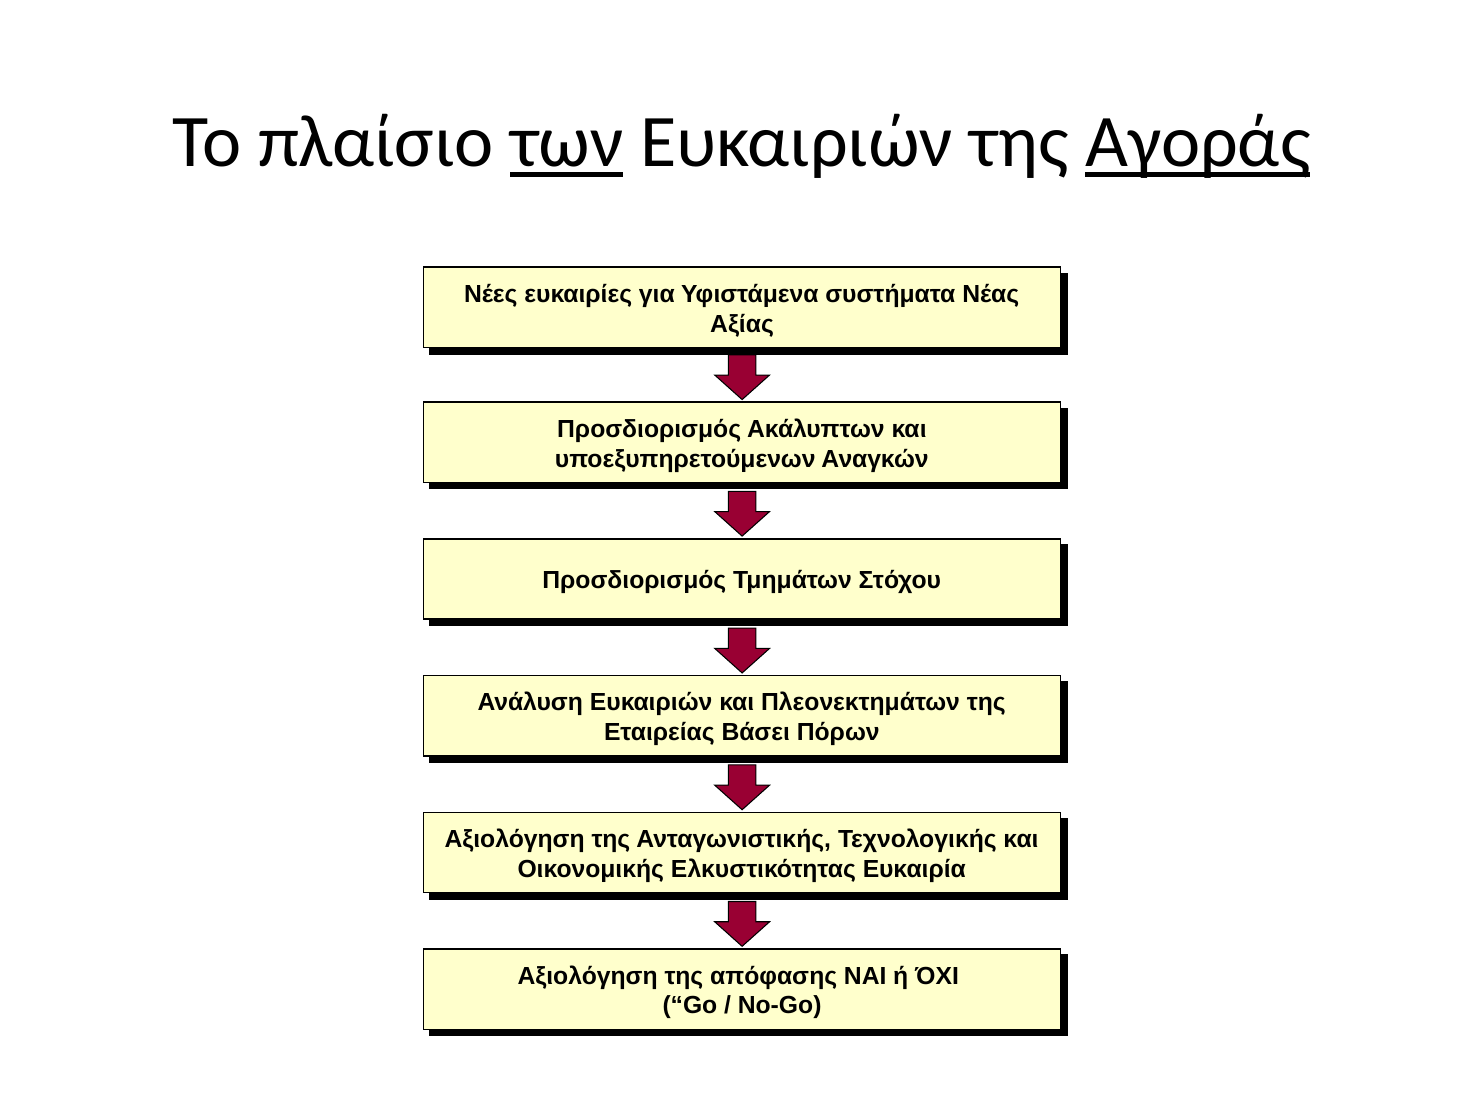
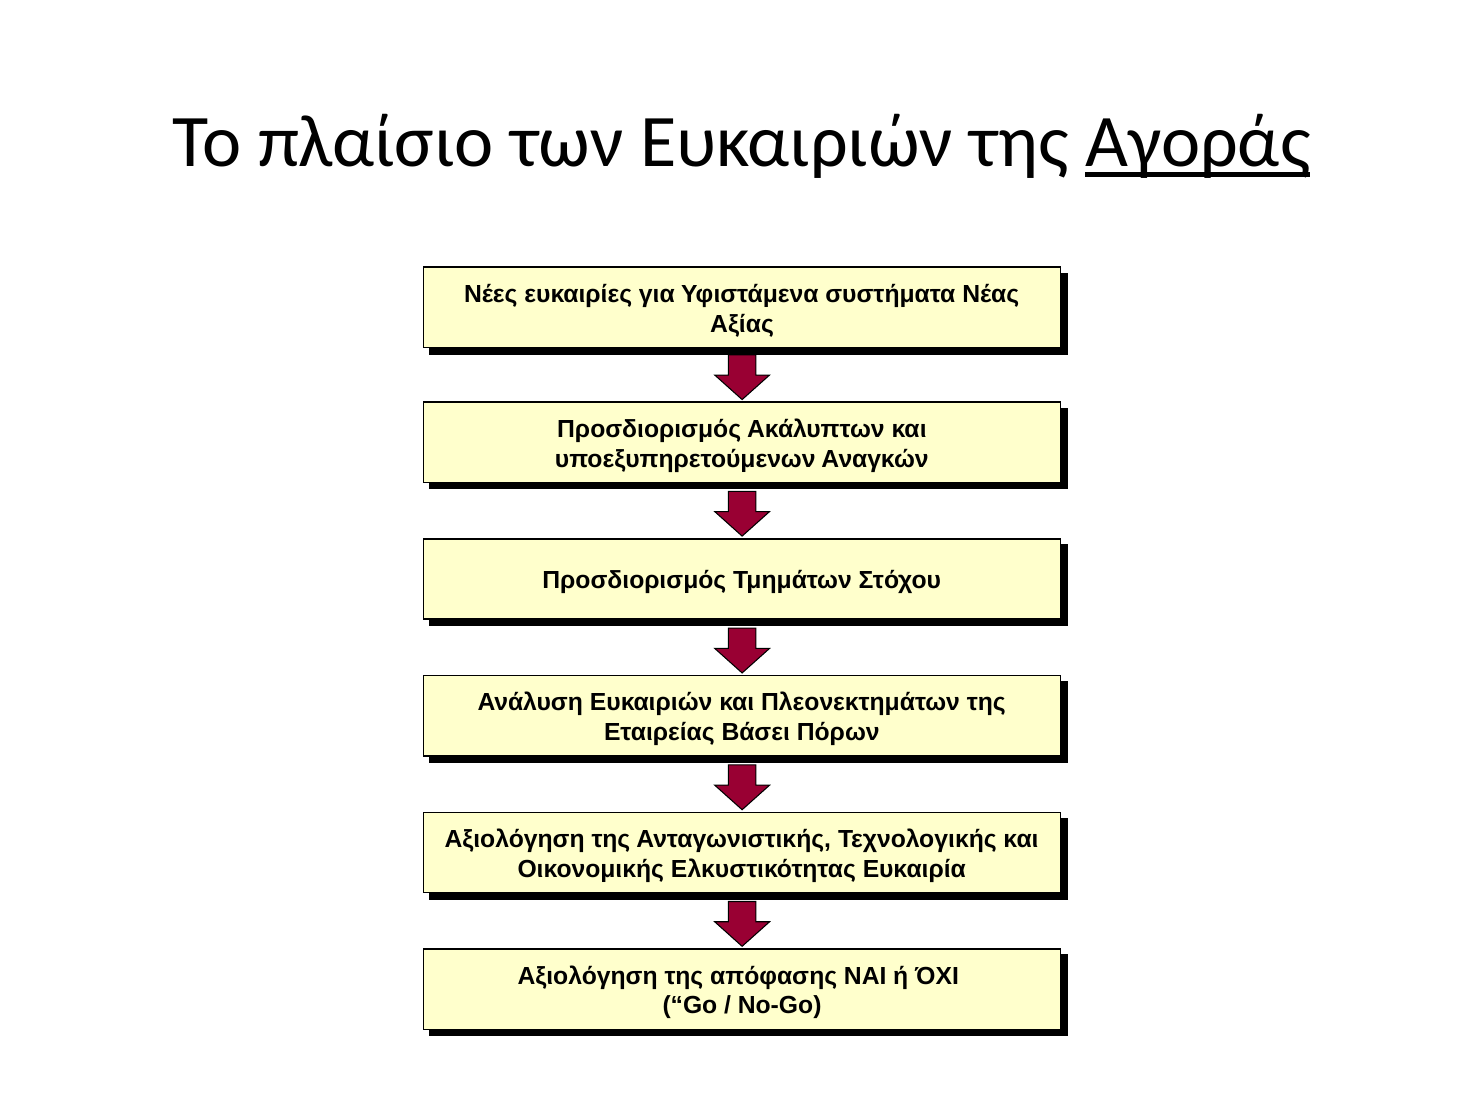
των underline: present -> none
